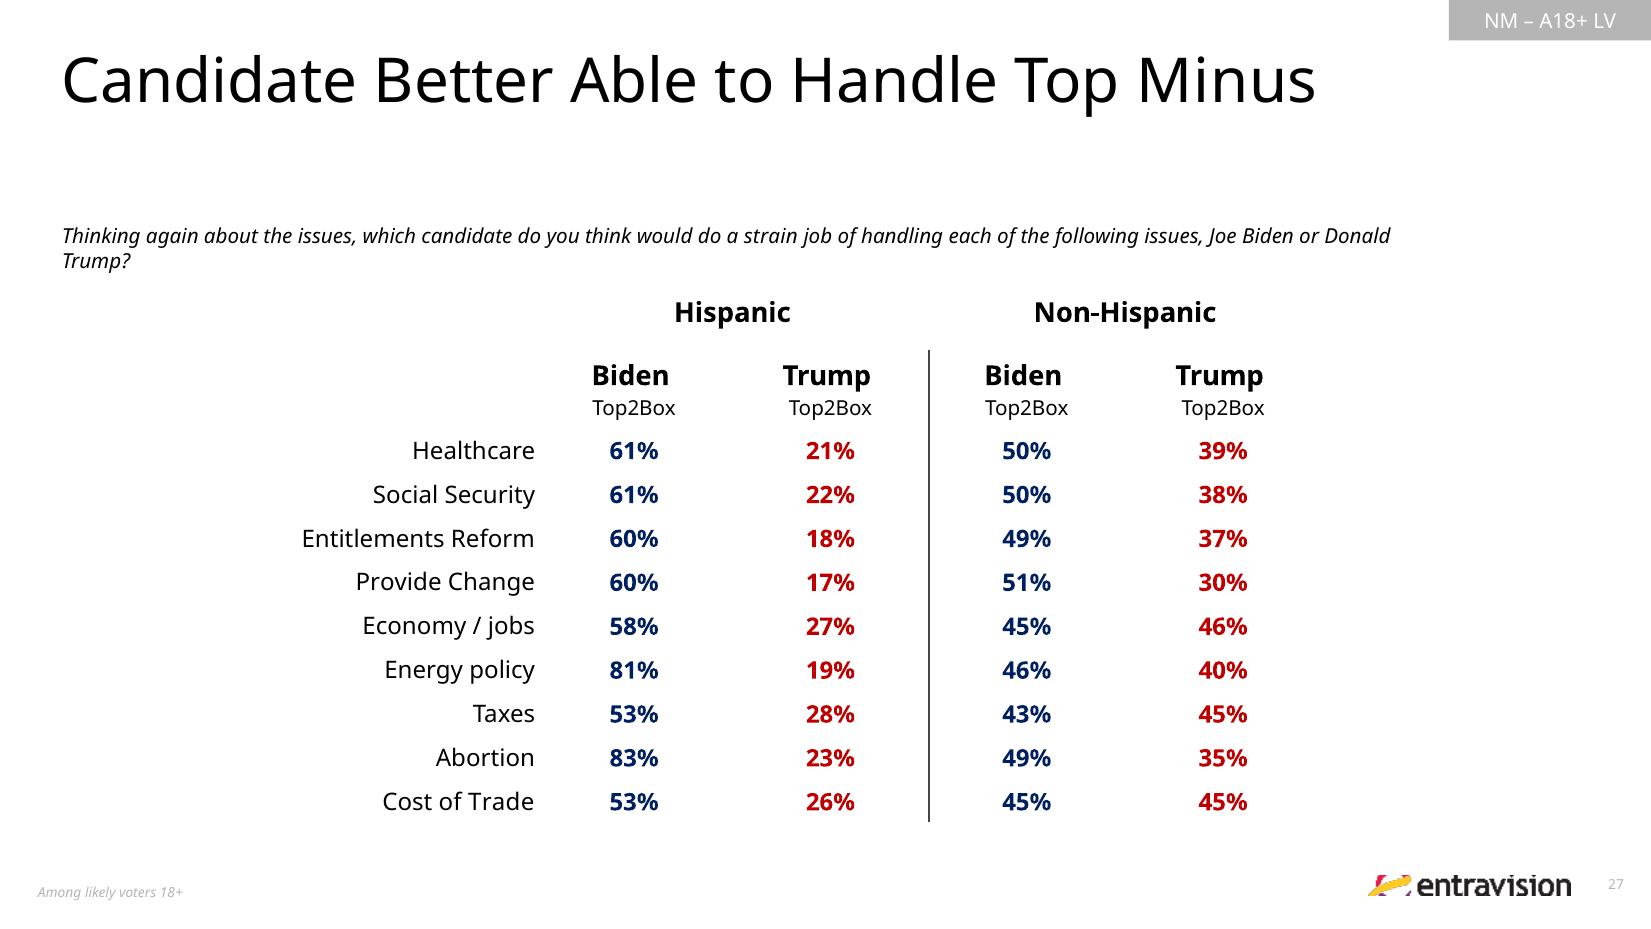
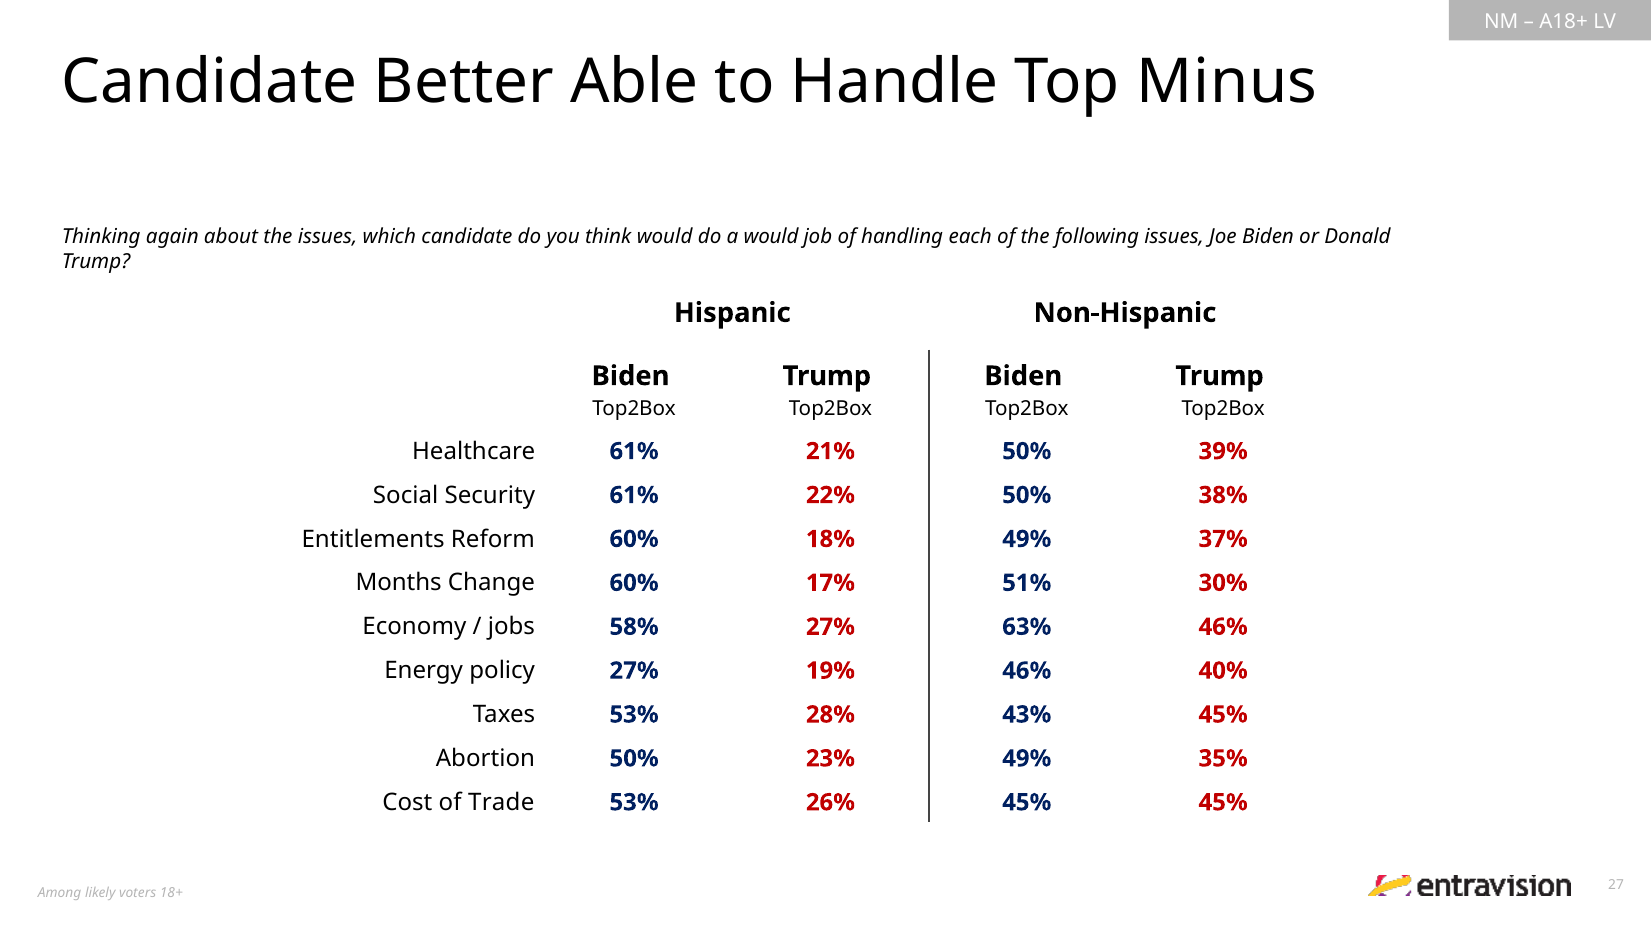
a strain: strain -> would
Provide: Provide -> Months
27% 45%: 45% -> 63%
policy 81%: 81% -> 27%
Abortion 83%: 83% -> 50%
